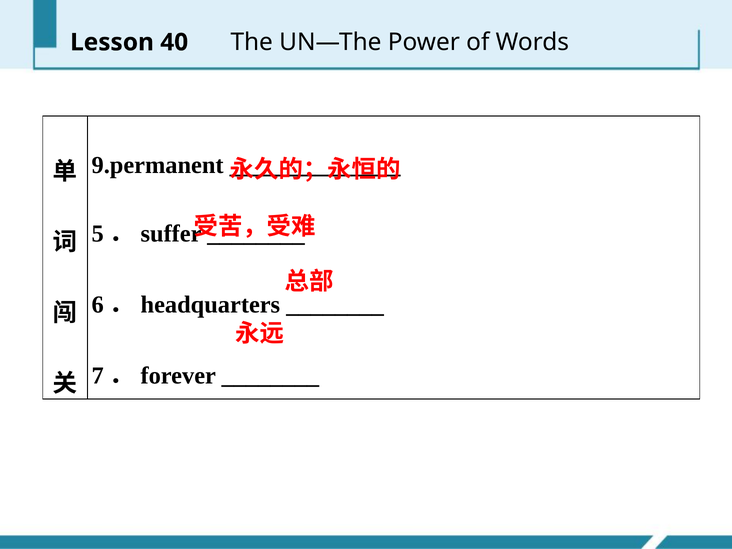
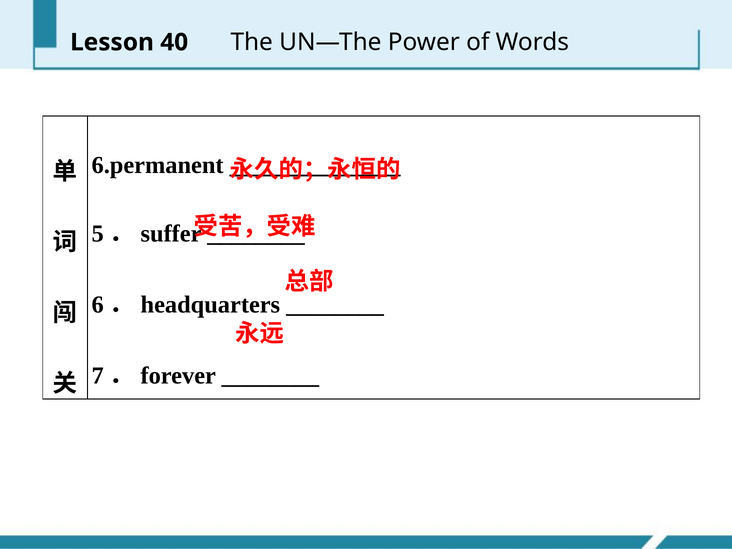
9.permanent: 9.permanent -> 6.permanent
